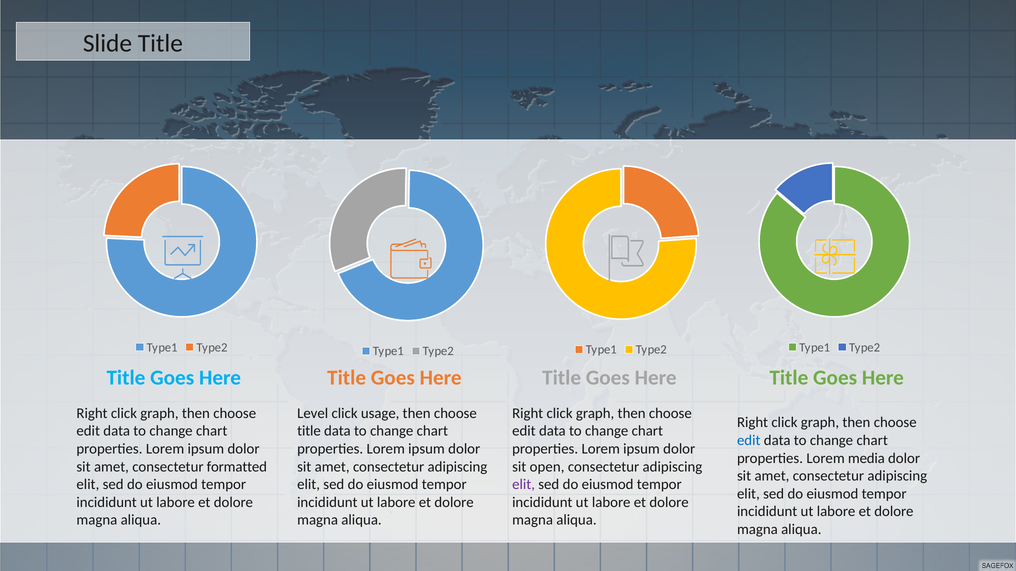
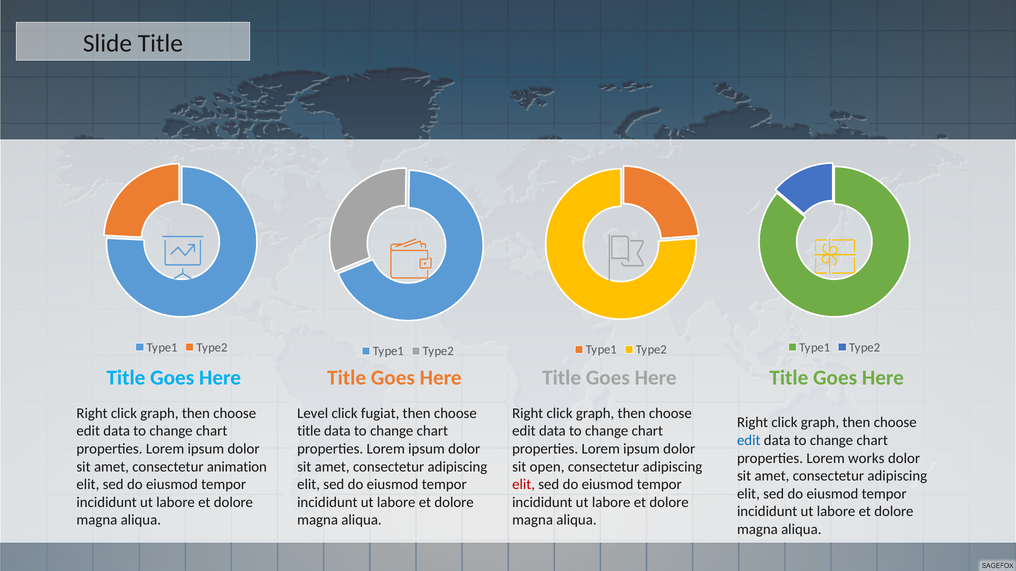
usage: usage -> fugiat
media: media -> works
formatted: formatted -> animation
elit at (524, 485) colour: purple -> red
